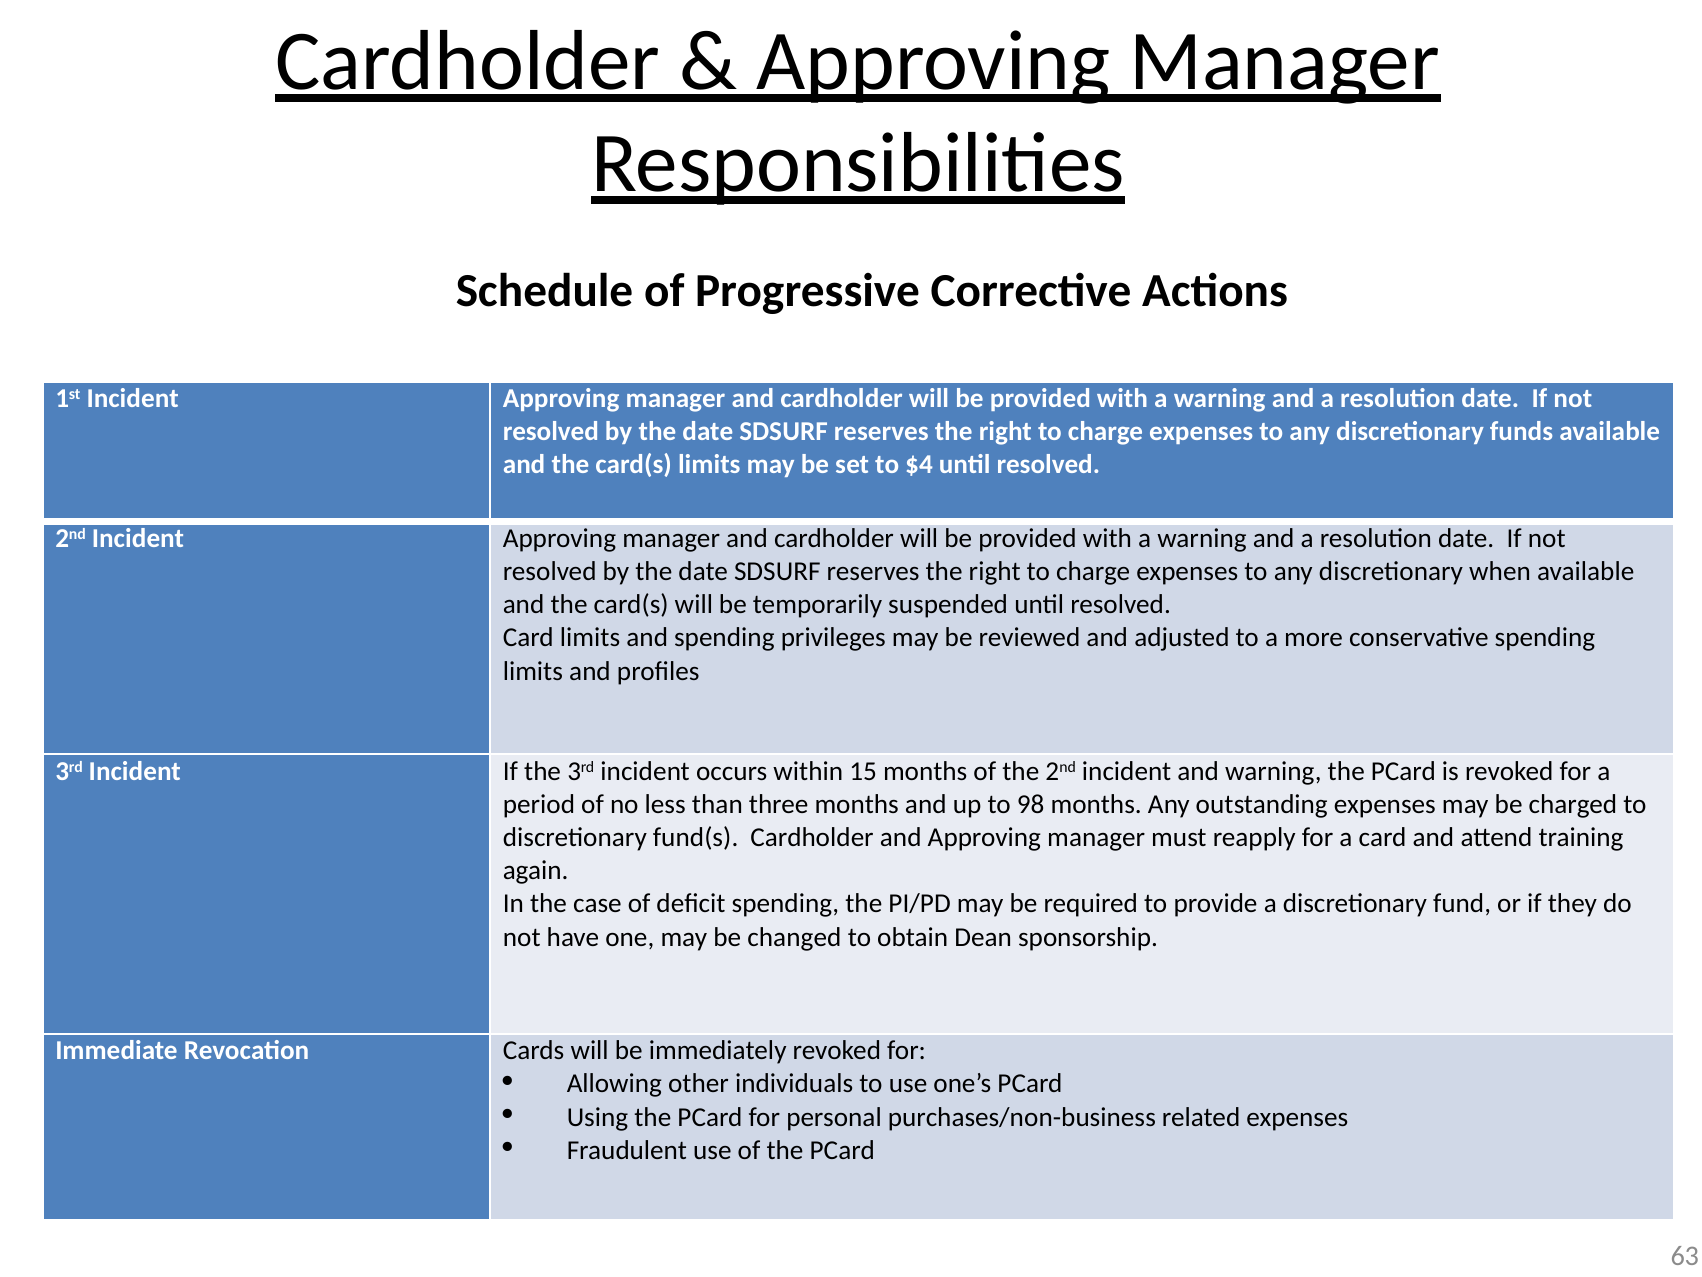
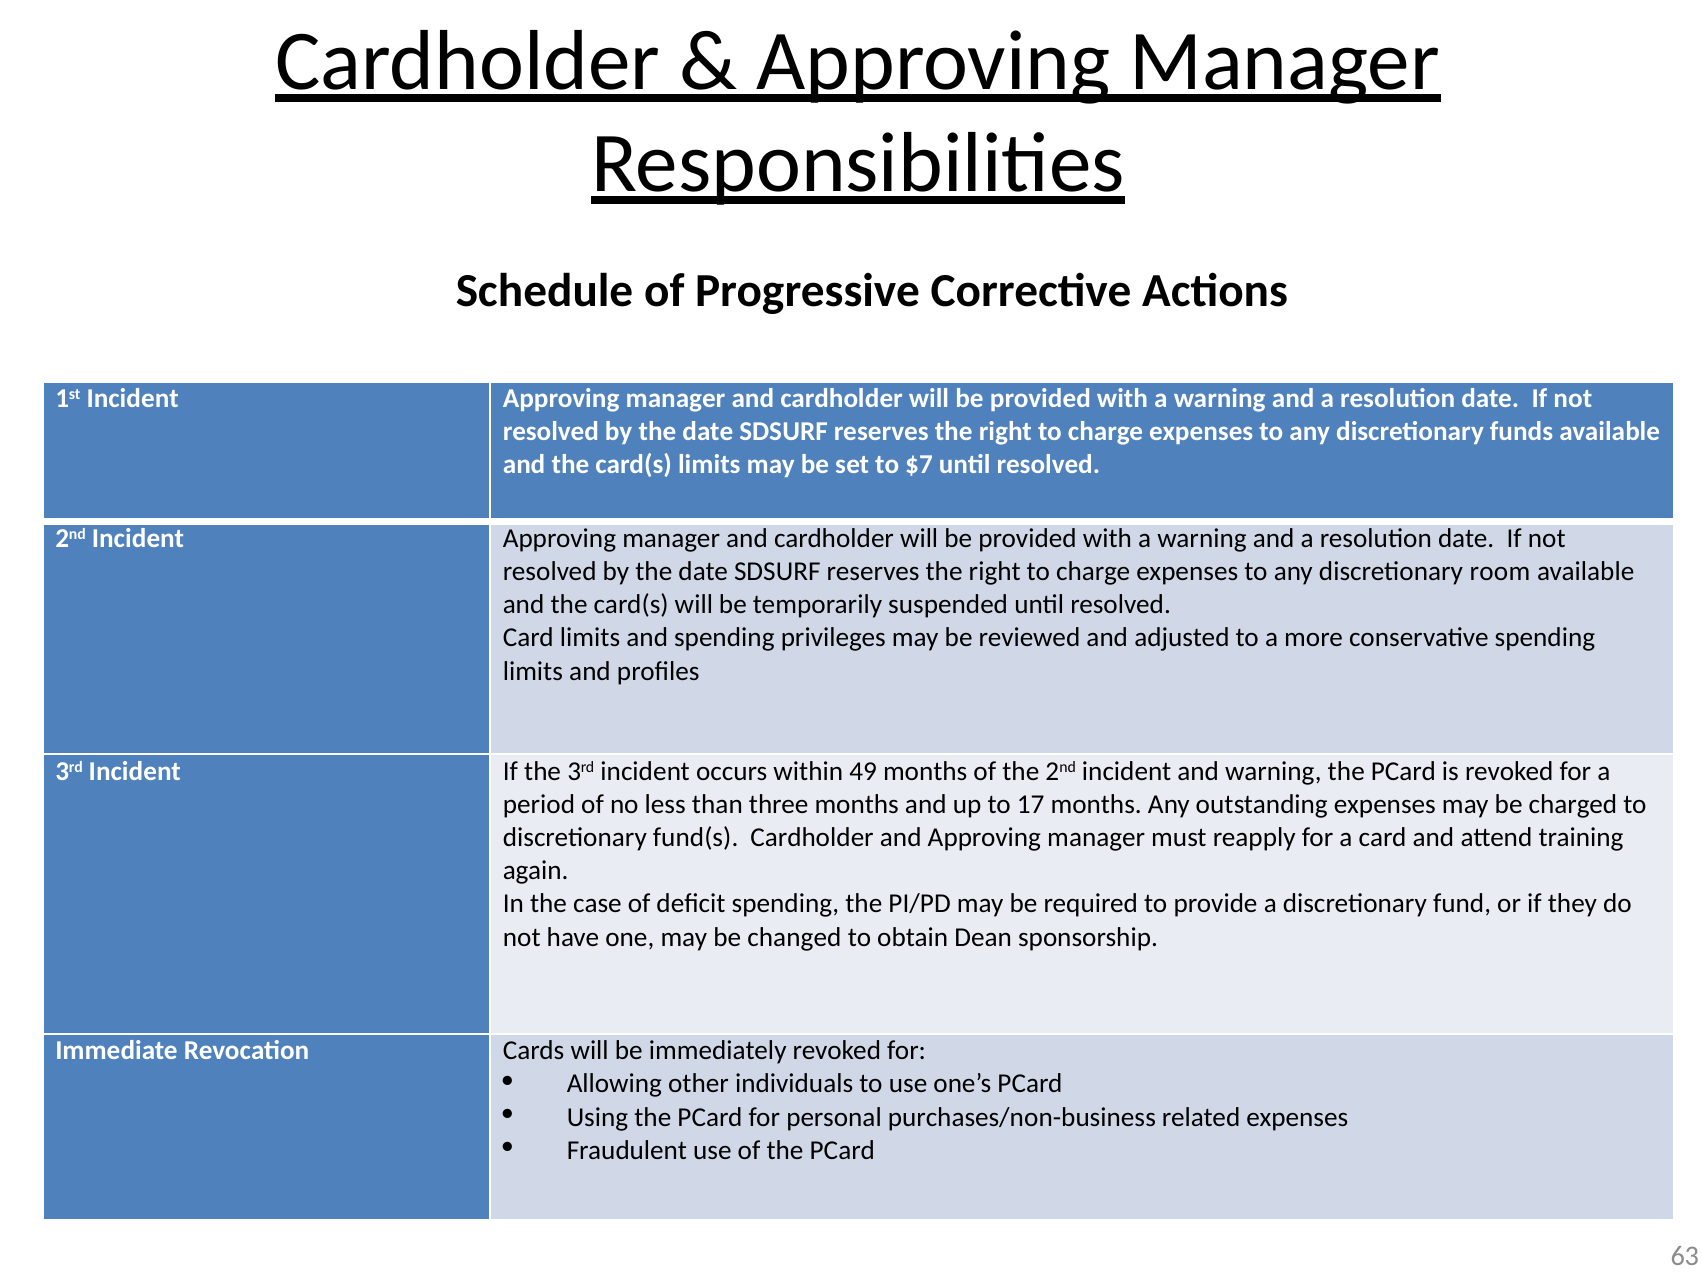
$4: $4 -> $7
when: when -> room
15: 15 -> 49
98: 98 -> 17
